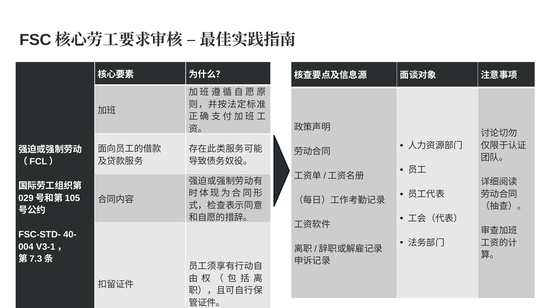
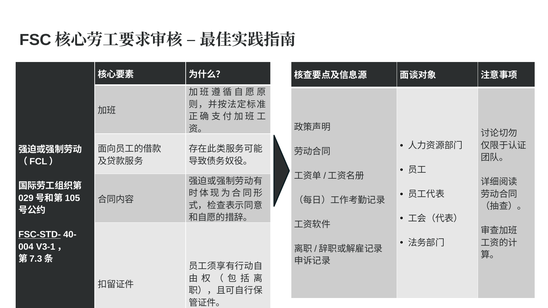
FSC-STD- underline: none -> present
